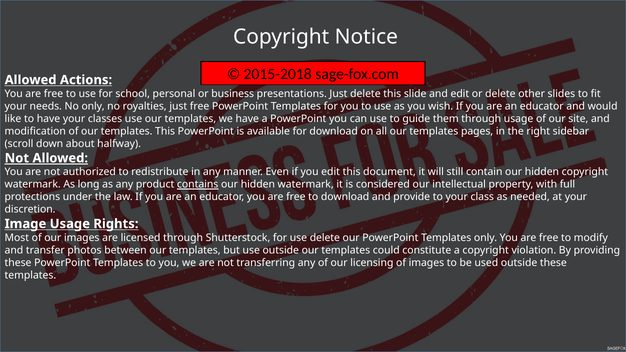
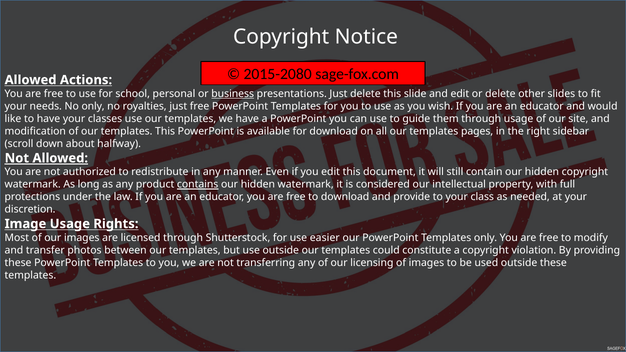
2015-2018: 2015-2018 -> 2015-2080
business underline: none -> present
use delete: delete -> easier
